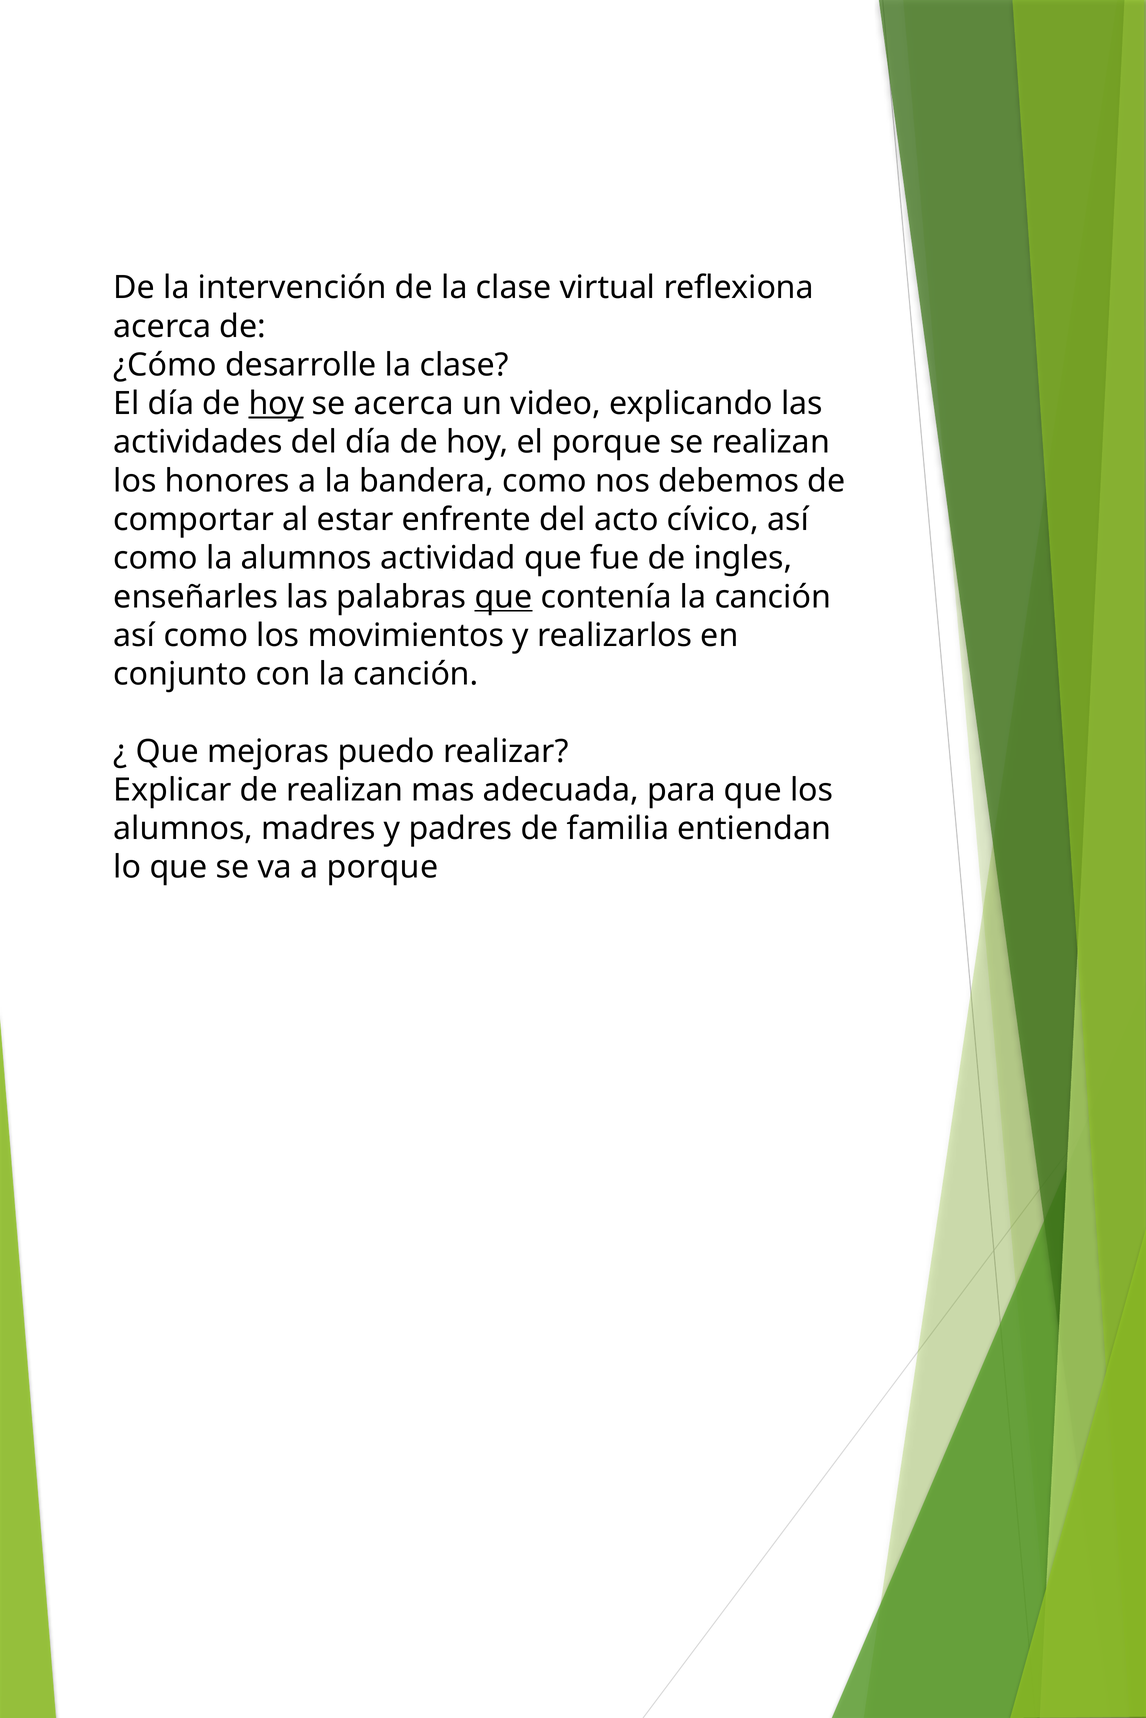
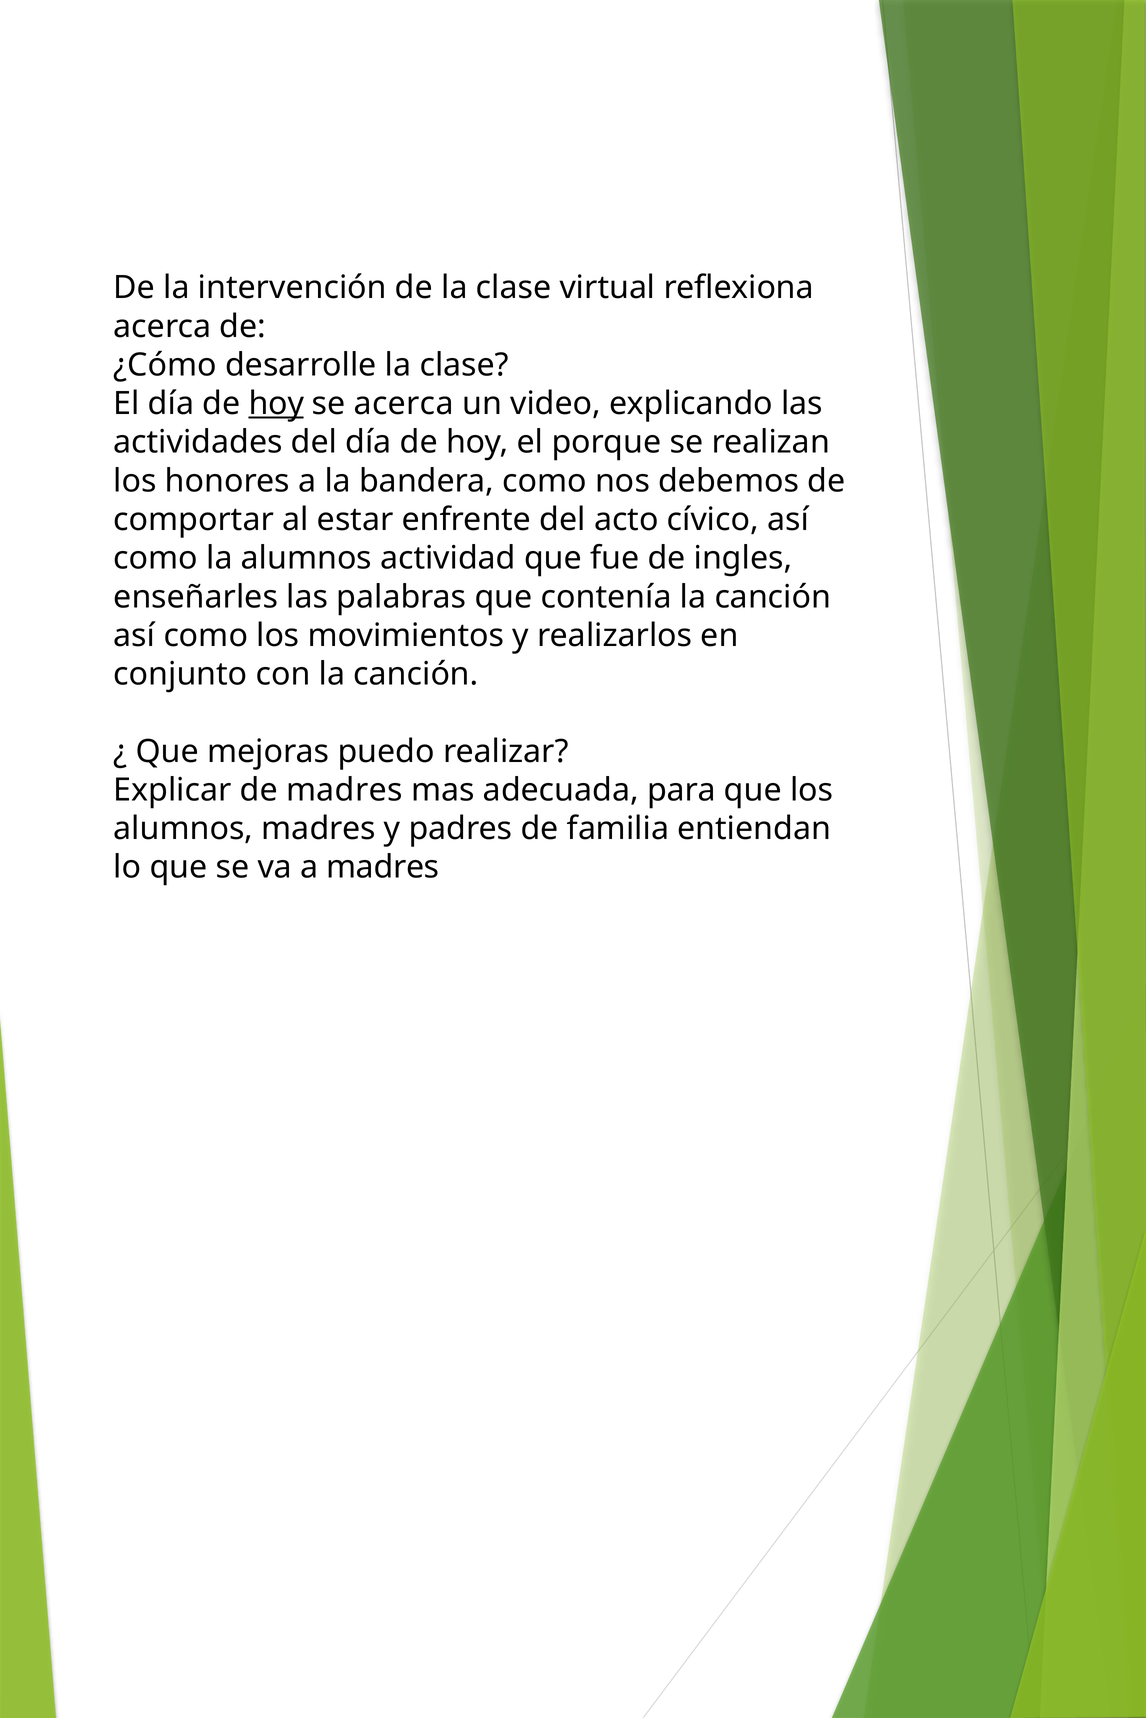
que at (504, 597) underline: present -> none
de realizan: realizan -> madres
a porque: porque -> madres
